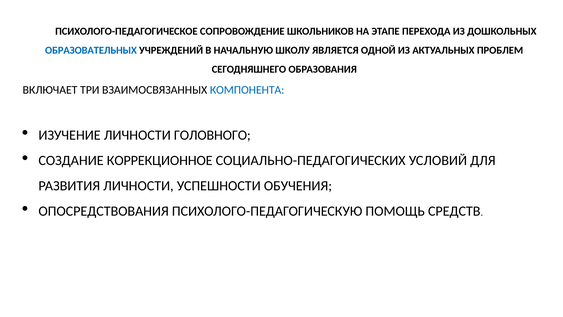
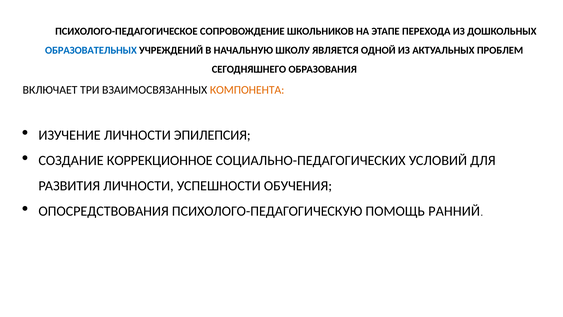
КОМПОНЕНТА colour: blue -> orange
ГОЛОВНОГО: ГОЛОВНОГО -> ЭПИЛЕПСИЯ
СРЕДСТВ: СРЕДСТВ -> РАННИЙ
